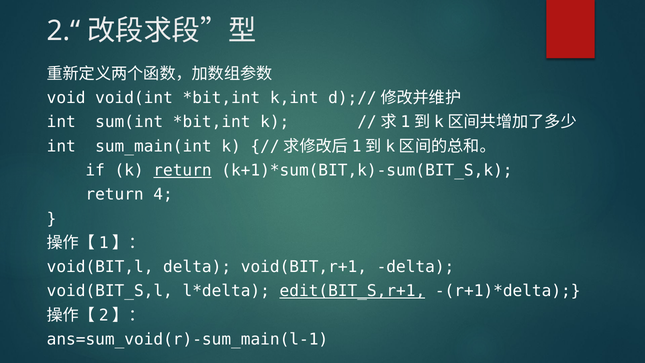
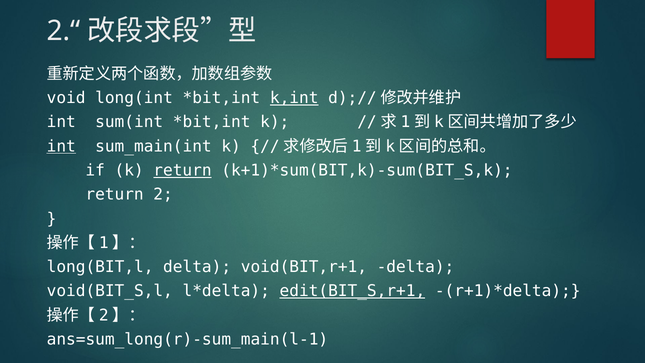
void(int: void(int -> long(int
k,int underline: none -> present
int at (61, 146) underline: none -> present
4: 4 -> 2
void(BIT,l: void(BIT,l -> long(BIT,l
ans=sum_void(r)-sum_main(l-1: ans=sum_void(r)-sum_main(l-1 -> ans=sum_long(r)-sum_main(l-1
